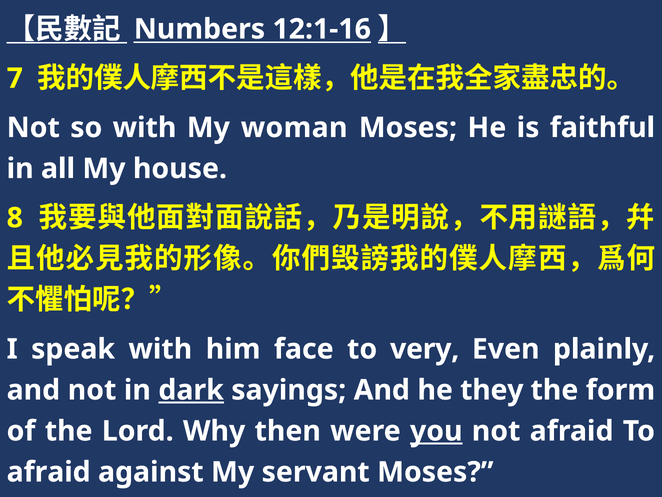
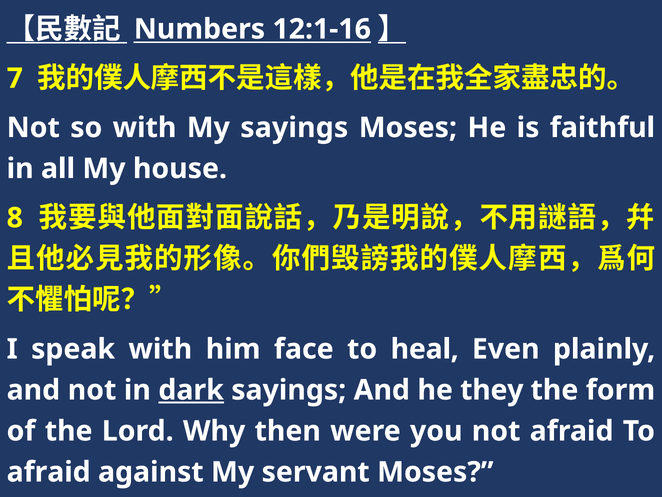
My woman: woman -> sayings
very: very -> heal
you underline: present -> none
